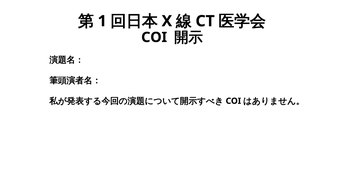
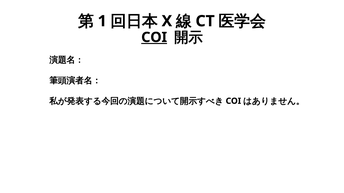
COI at (154, 37) underline: none -> present
